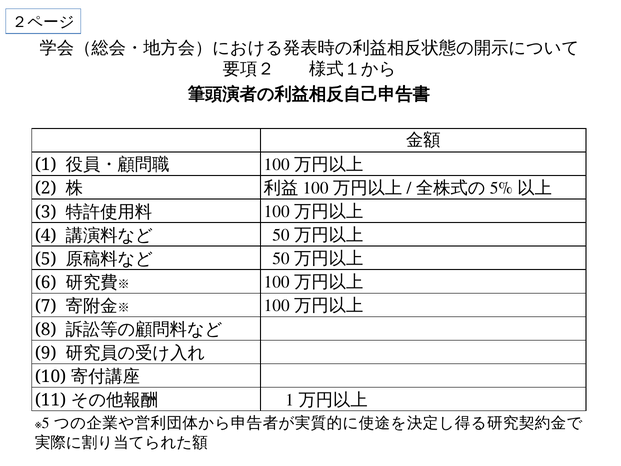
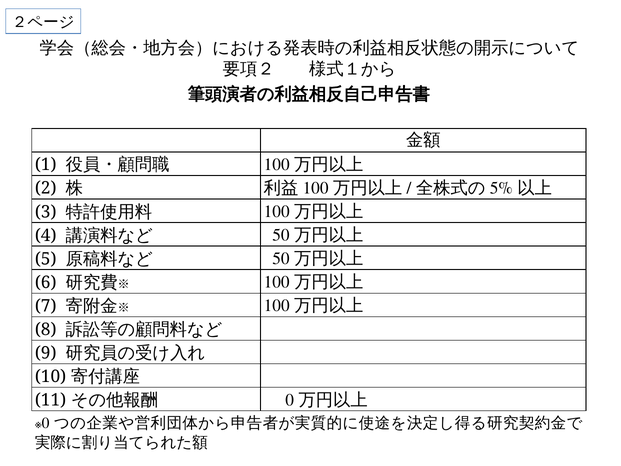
1 at (290, 400): 1 -> 0
5 at (46, 423): 5 -> 0
